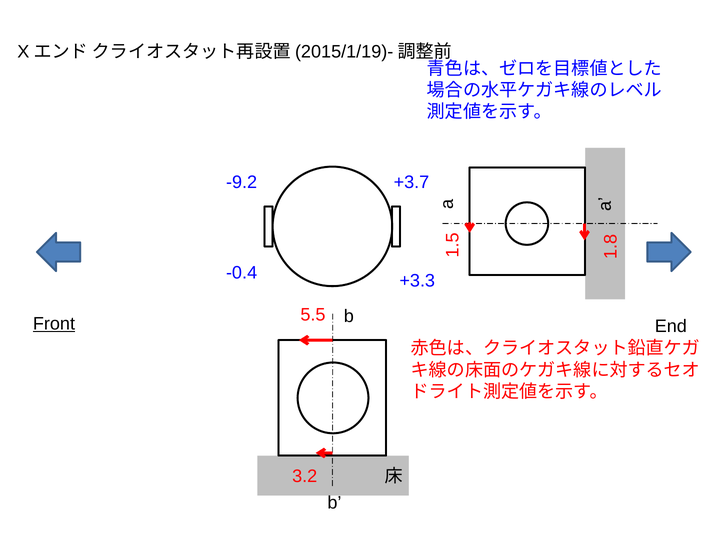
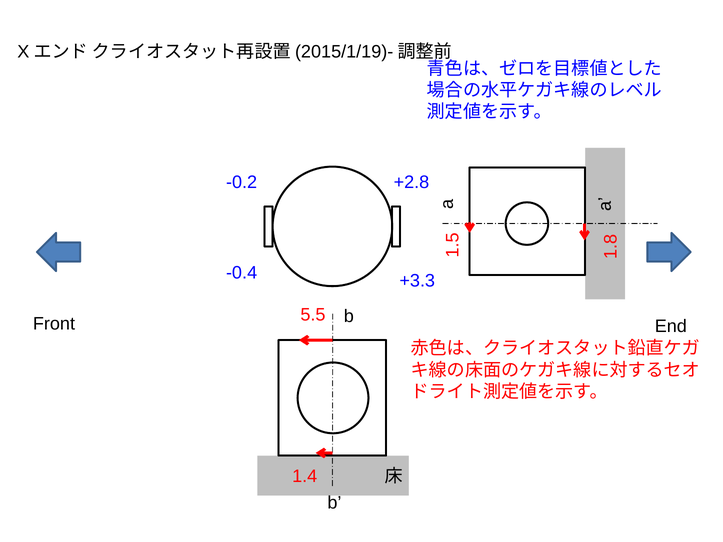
-9.2: -9.2 -> -0.2
+3.7: +3.7 -> +2.8
Front underline: present -> none
3.2: 3.2 -> 1.4
